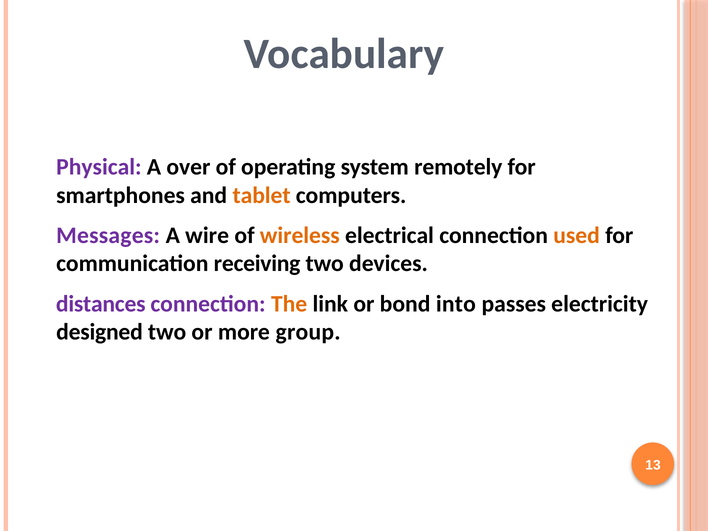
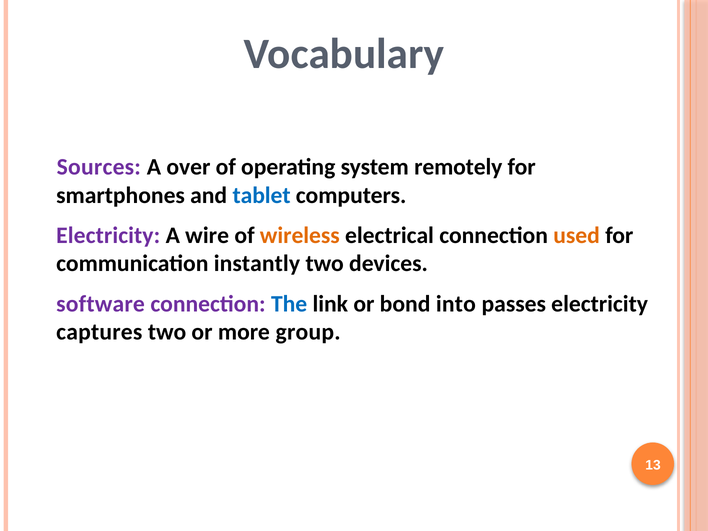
Physical: Physical -> Sources
tablet colour: orange -> blue
Messages at (108, 235): Messages -> Electricity
receiving: receiving -> instantly
distances: distances -> software
The colour: orange -> blue
designed: designed -> captures
